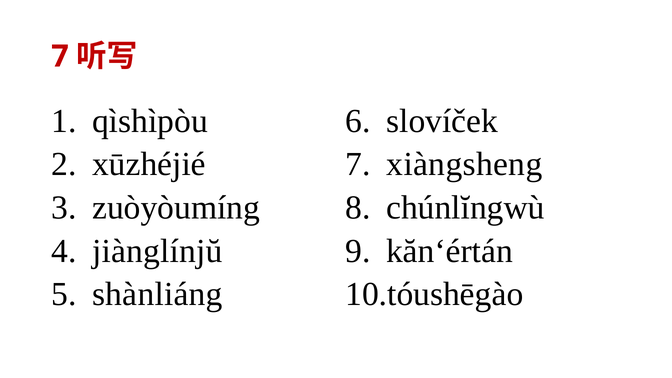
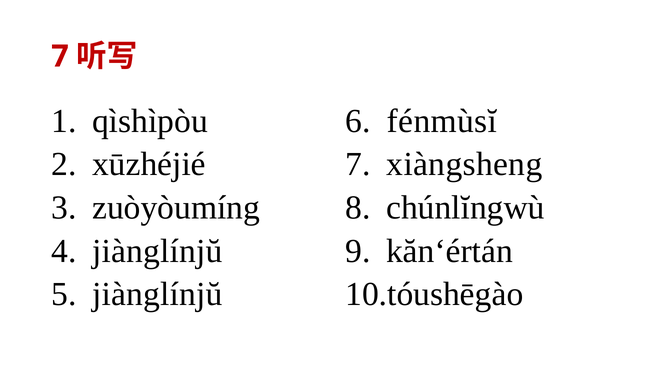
slovíček: slovíček -> fénmùsĭ
shànliáng at (157, 294): shànliáng -> jiànglínjŭ
